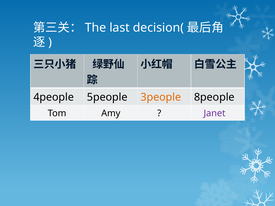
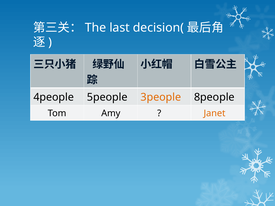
Janet colour: purple -> orange
